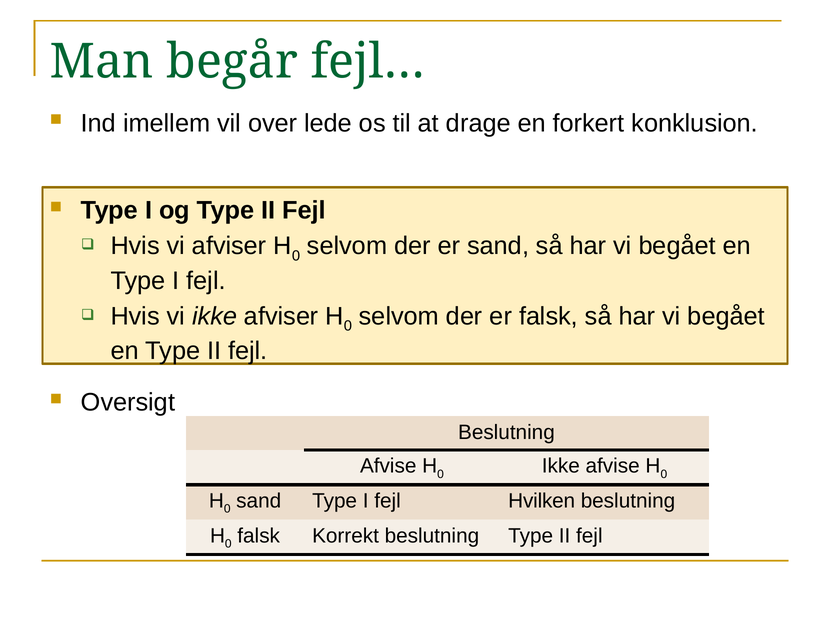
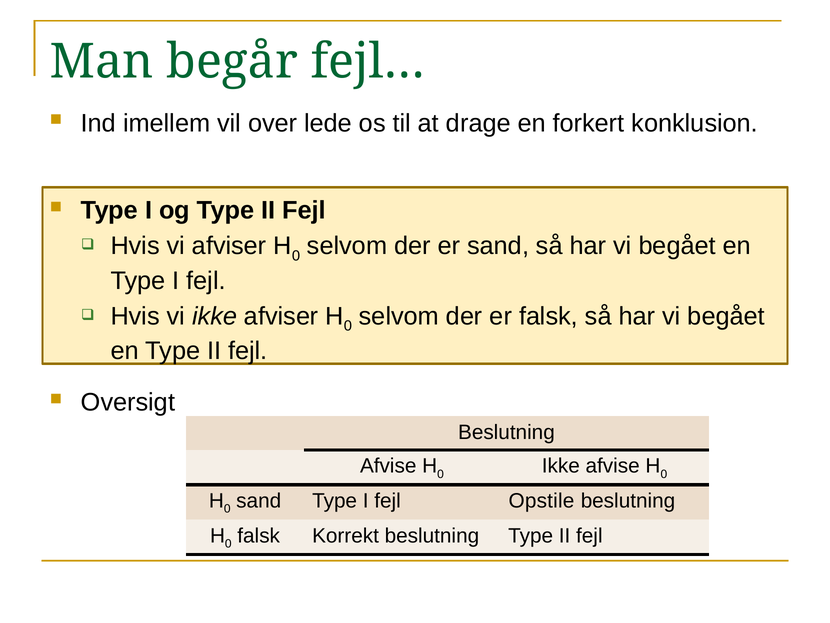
Hvilken: Hvilken -> Opstile
